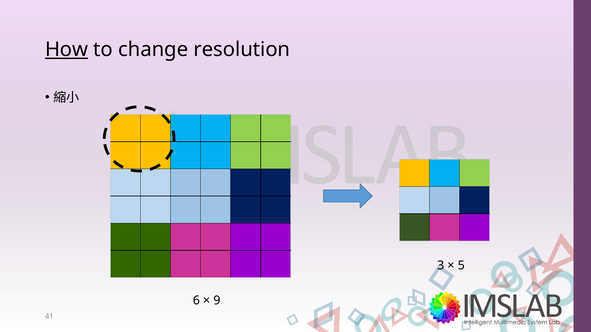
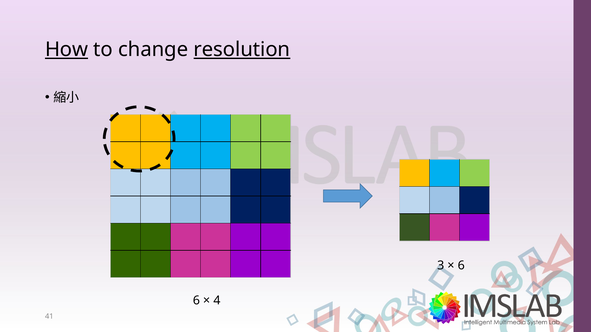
resolution underline: none -> present
5 at (461, 266): 5 -> 6
9: 9 -> 4
